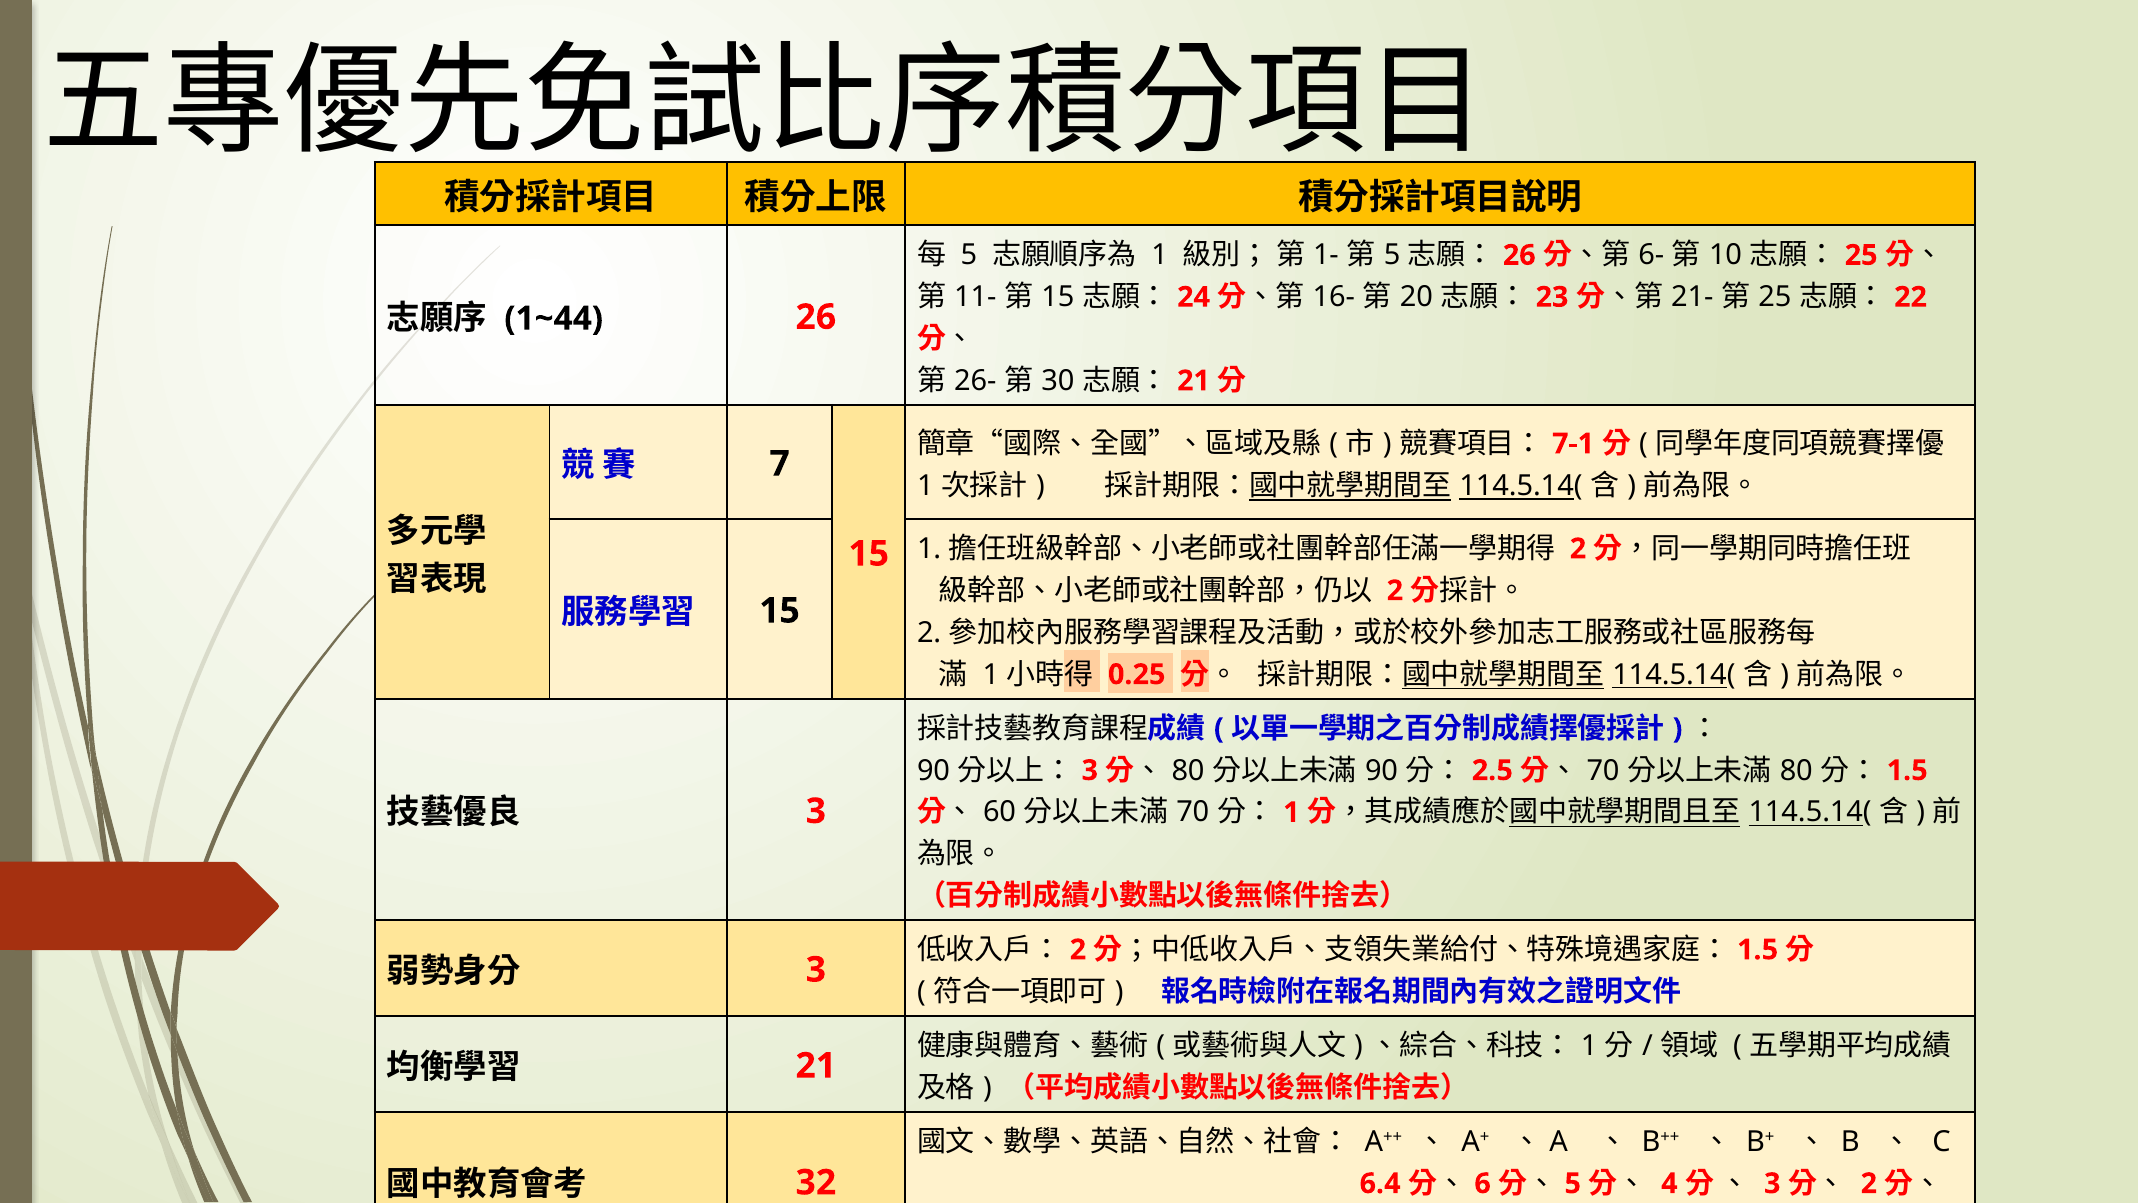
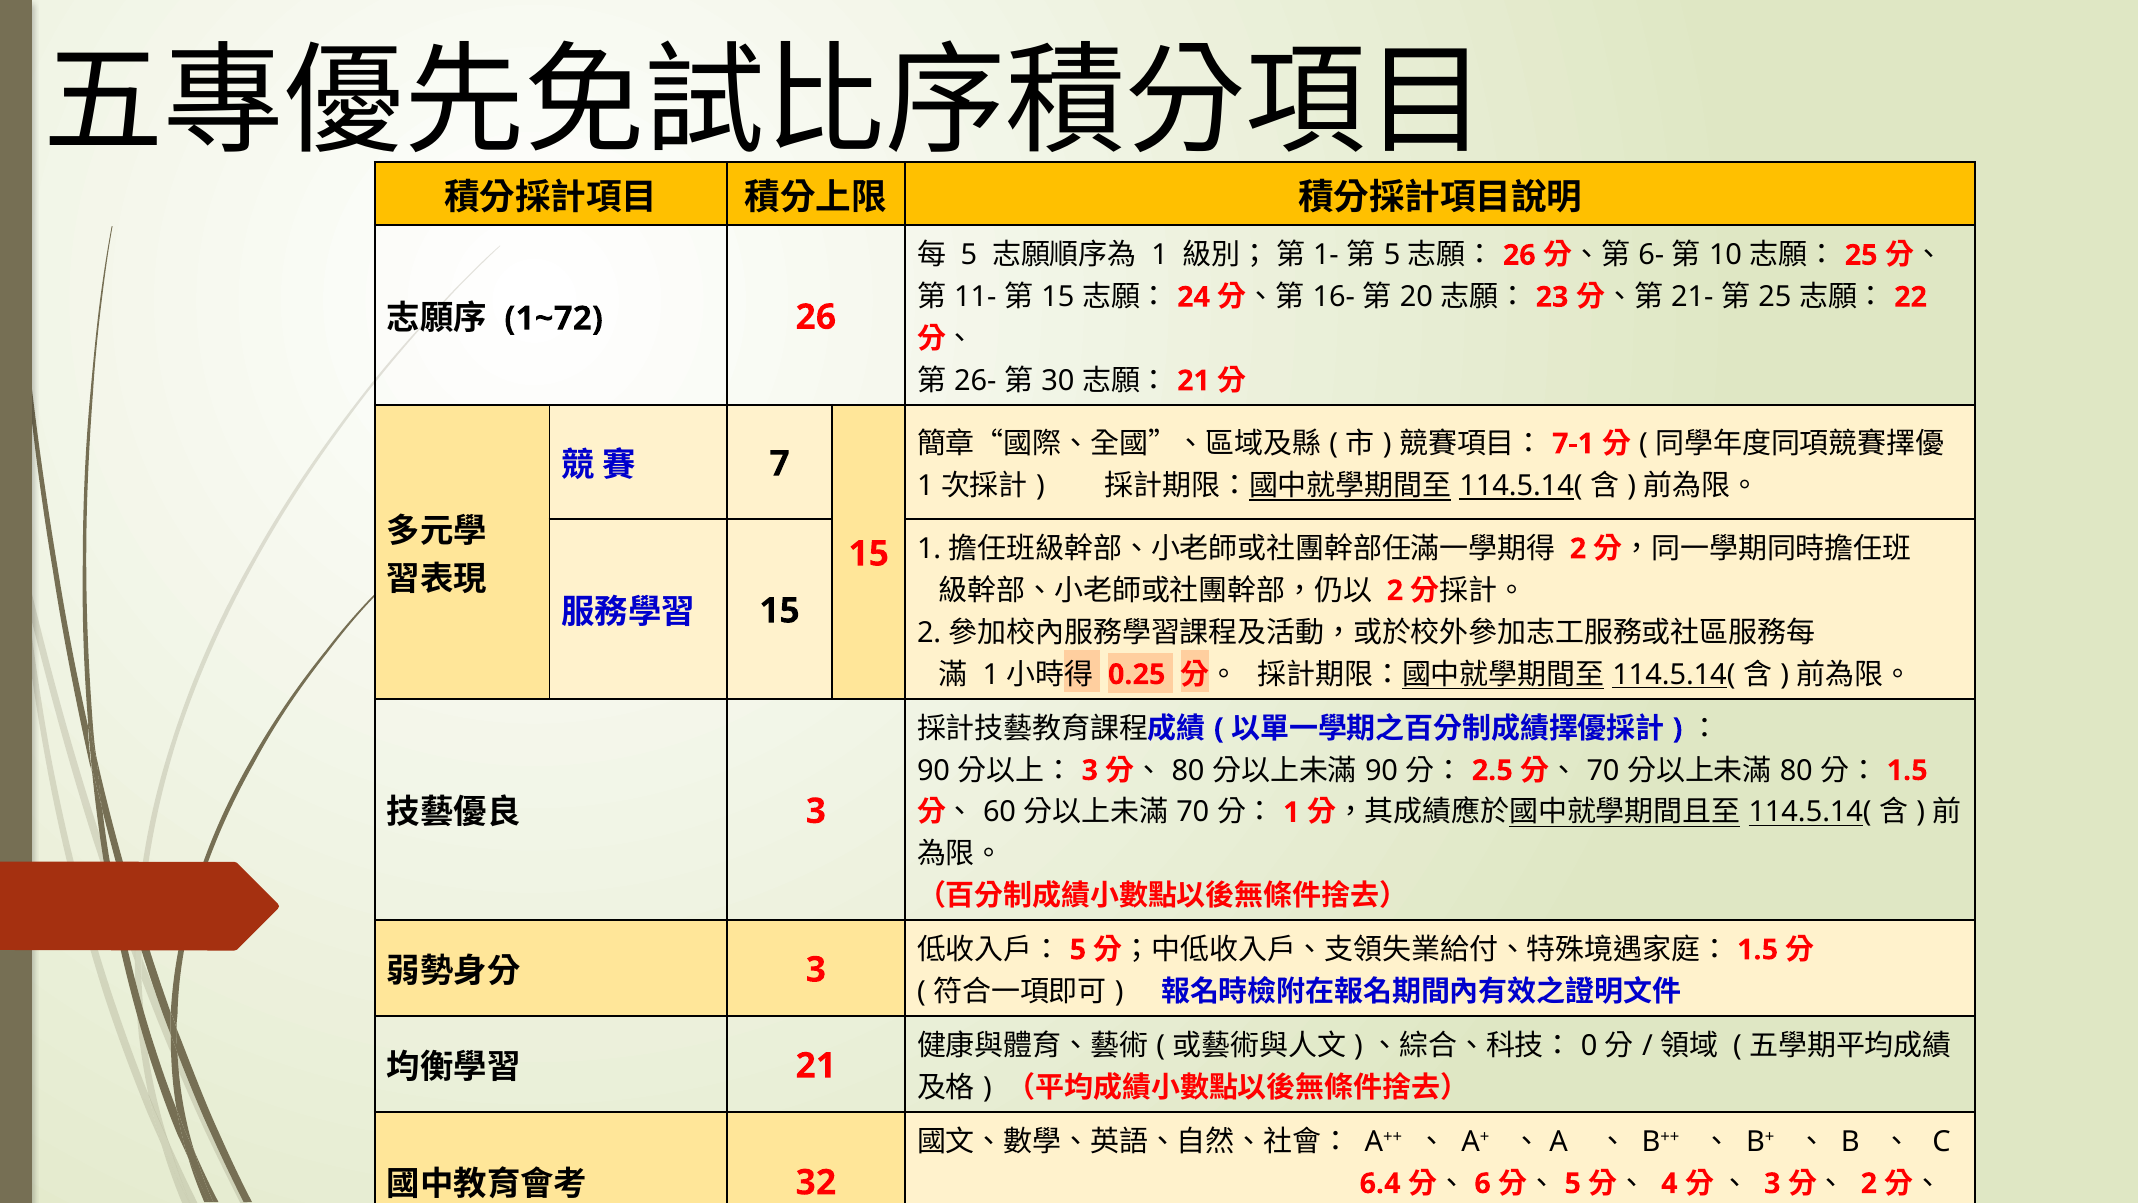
1~44: 1~44 -> 1~72
2 at (1078, 949): 2 -> 5
1 at (1589, 1045): 1 -> 0
